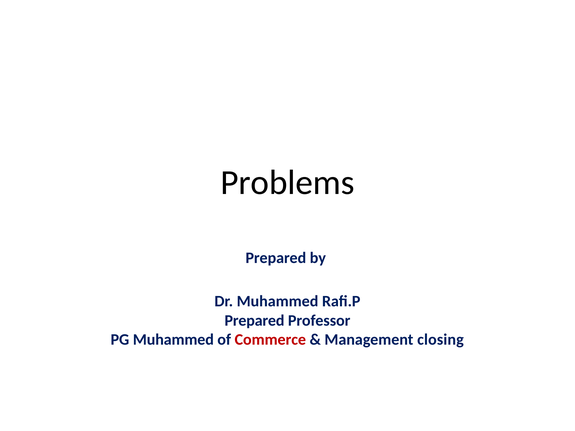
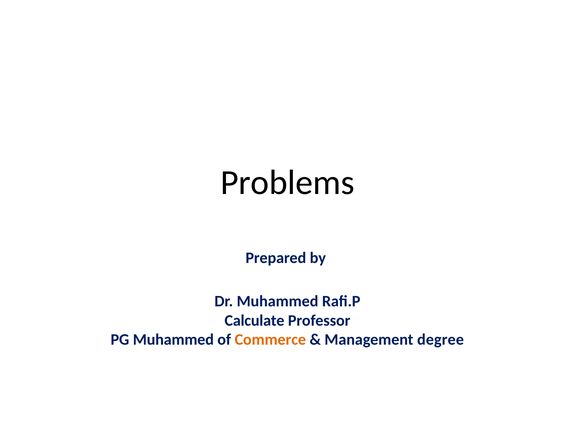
Prepared at (254, 321): Prepared -> Calculate
Commerce colour: red -> orange
closing: closing -> degree
